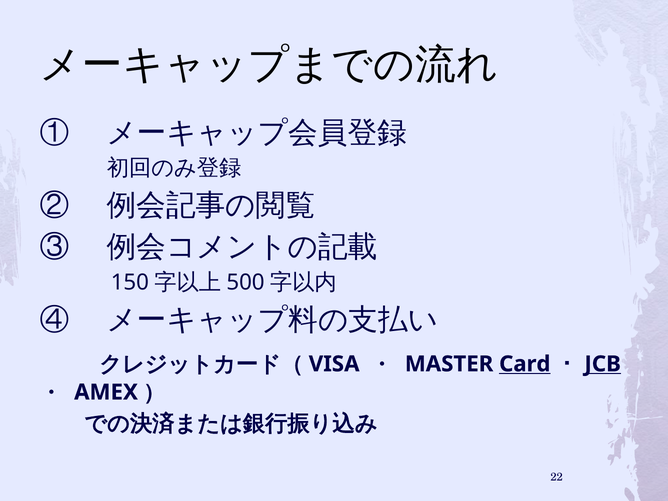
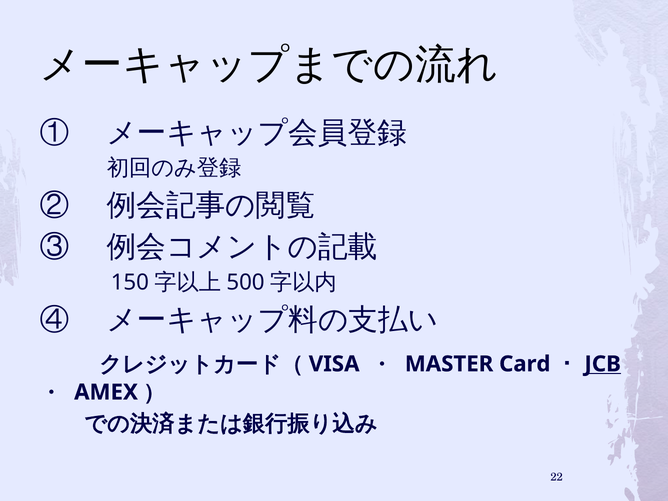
Card underline: present -> none
